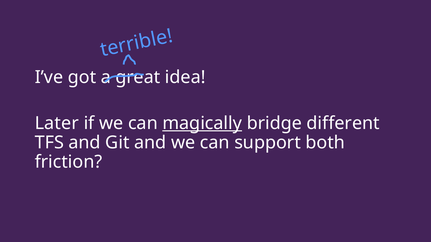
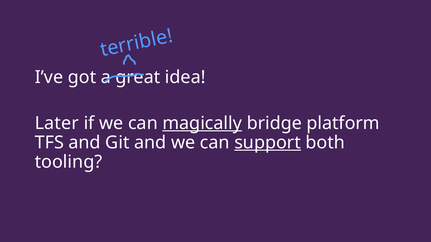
different: different -> platform
support underline: none -> present
friction: friction -> tooling
